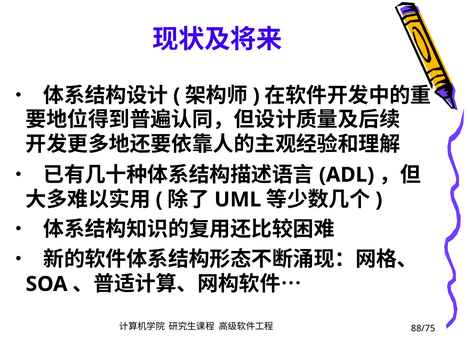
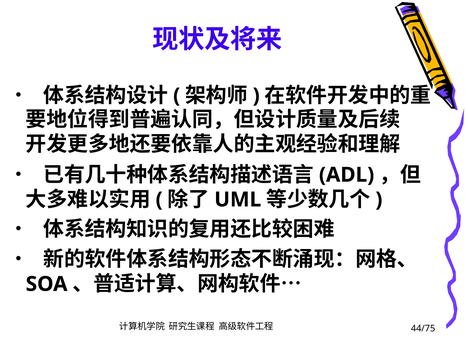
88/75: 88/75 -> 44/75
